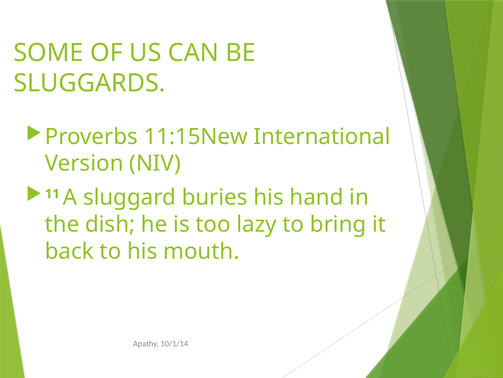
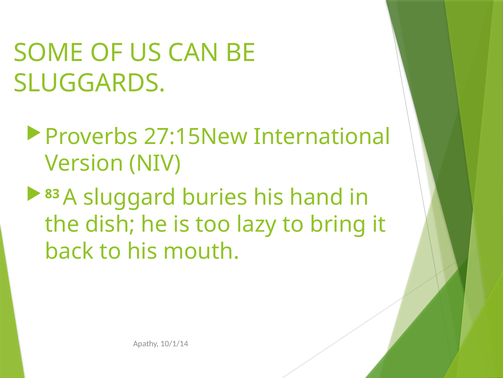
11:15New: 11:15New -> 27:15New
11: 11 -> 83
